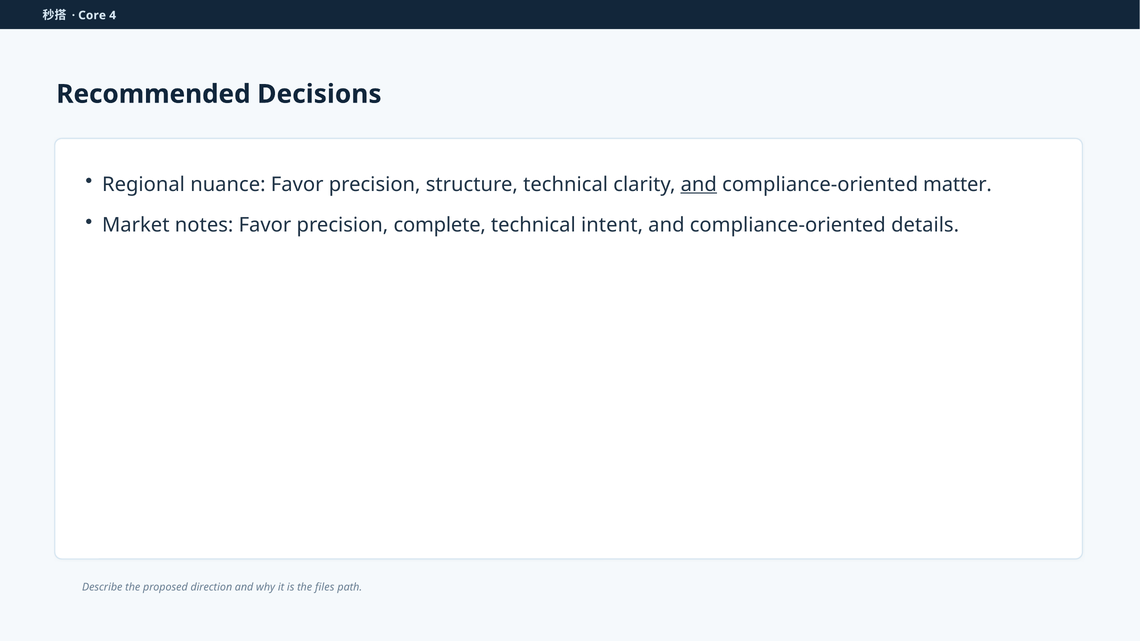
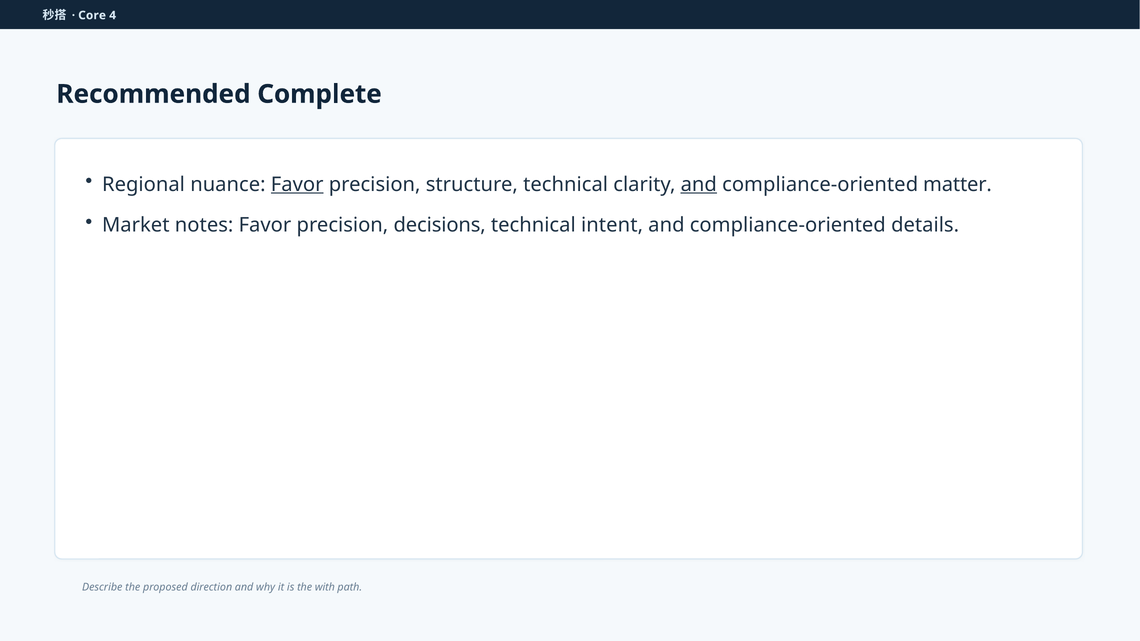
Decisions: Decisions -> Complete
Favor at (297, 184) underline: none -> present
complete: complete -> decisions
files: files -> with
